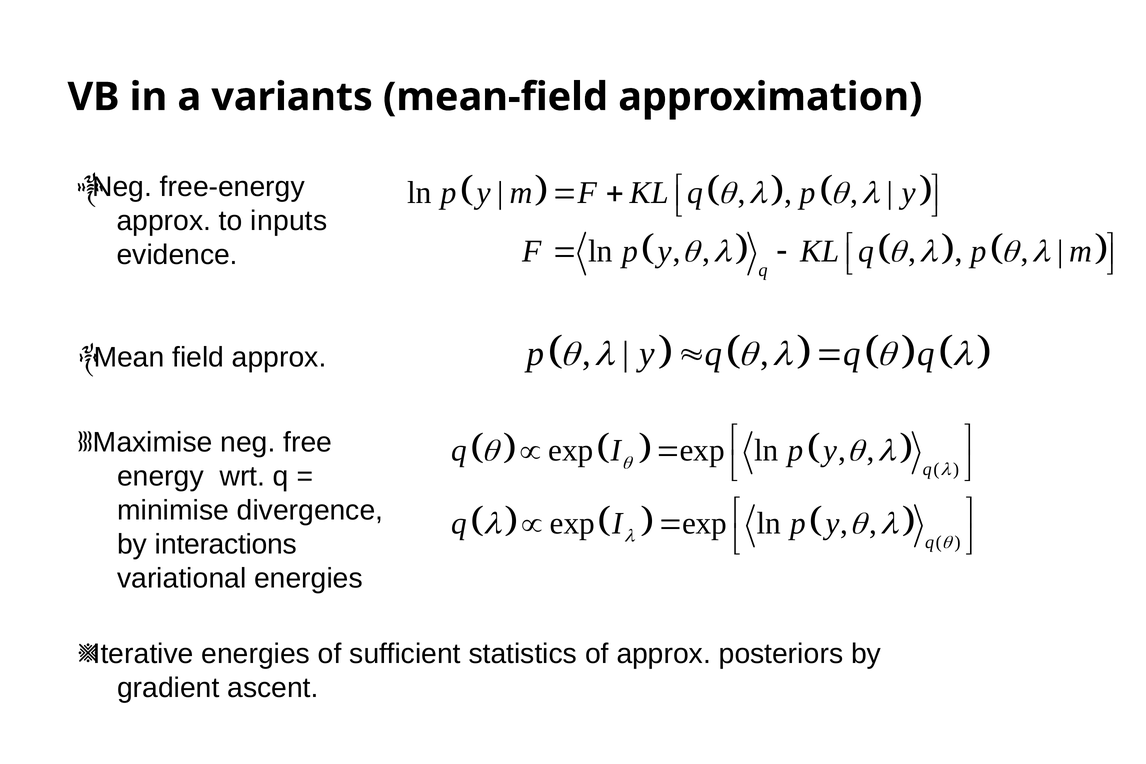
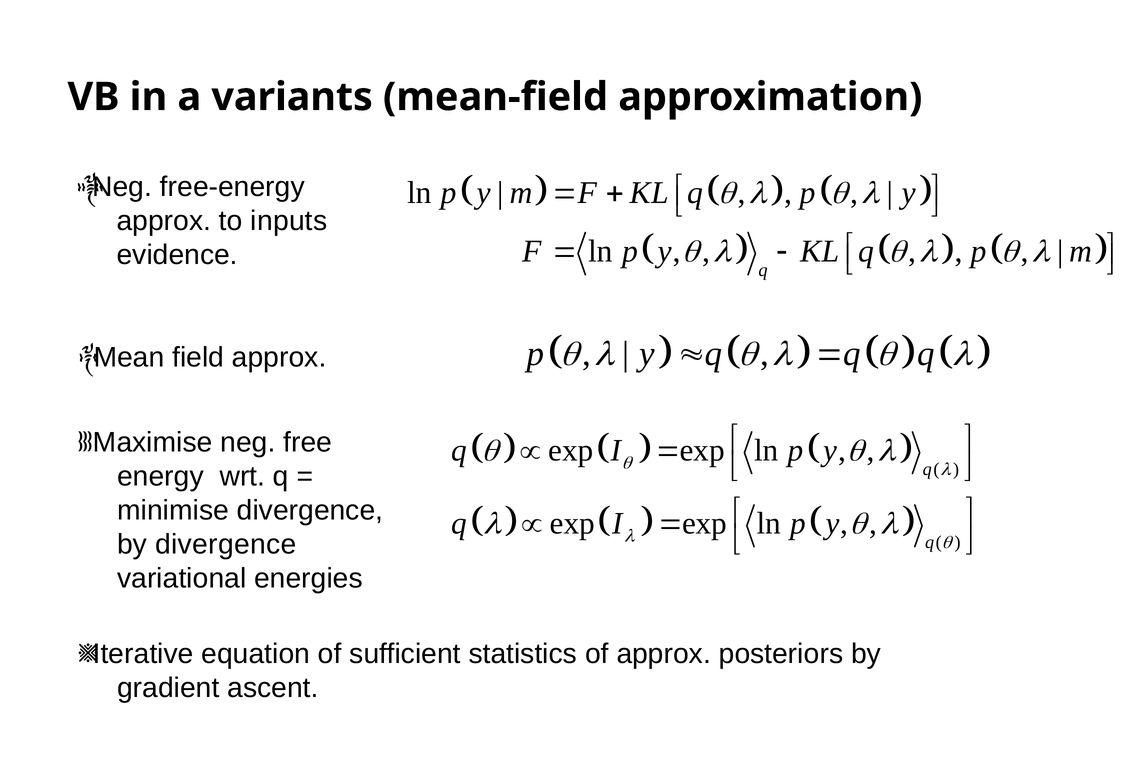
by interactions: interactions -> divergence
Iterative energies: energies -> equation
